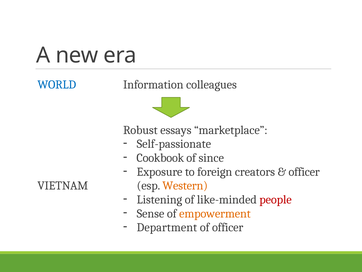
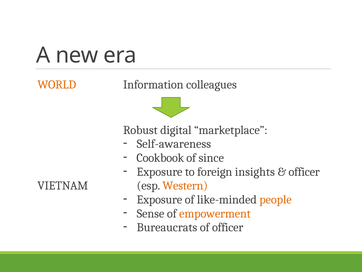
WORLD colour: blue -> orange
essays: essays -> digital
Self-passionate: Self-passionate -> Self-awareness
creators: creators -> insights
Listening at (159, 199): Listening -> Exposure
people colour: red -> orange
Department: Department -> Bureaucrats
